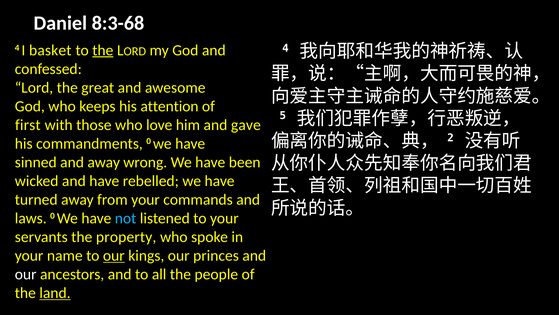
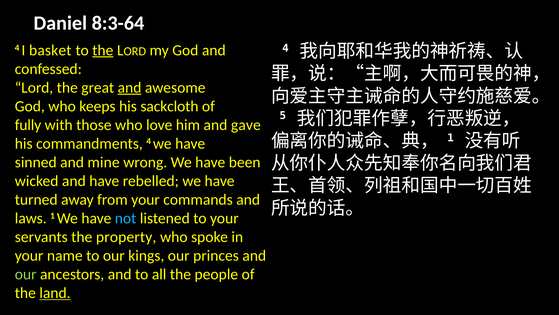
8:3-68: 8:3-68 -> 8:3-64
and at (130, 87) underline: none -> present
attention: attention -> sackcloth
first: first -> fully
2 at (451, 138): 2 -> 1
commandments 0: 0 -> 4
and away: away -> mine
laws 0: 0 -> 1
our at (114, 255) underline: present -> none
our at (26, 274) colour: white -> light green
